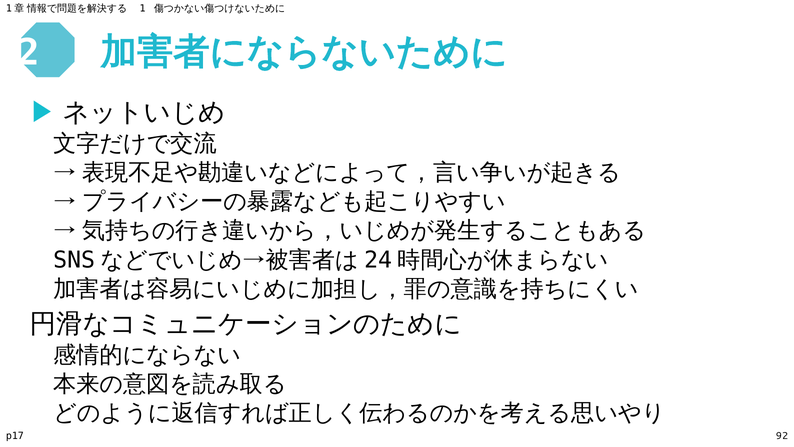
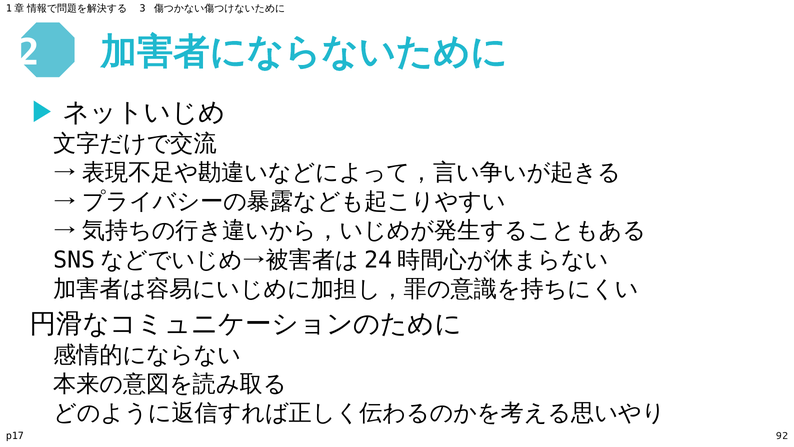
1: 1 -> 3
